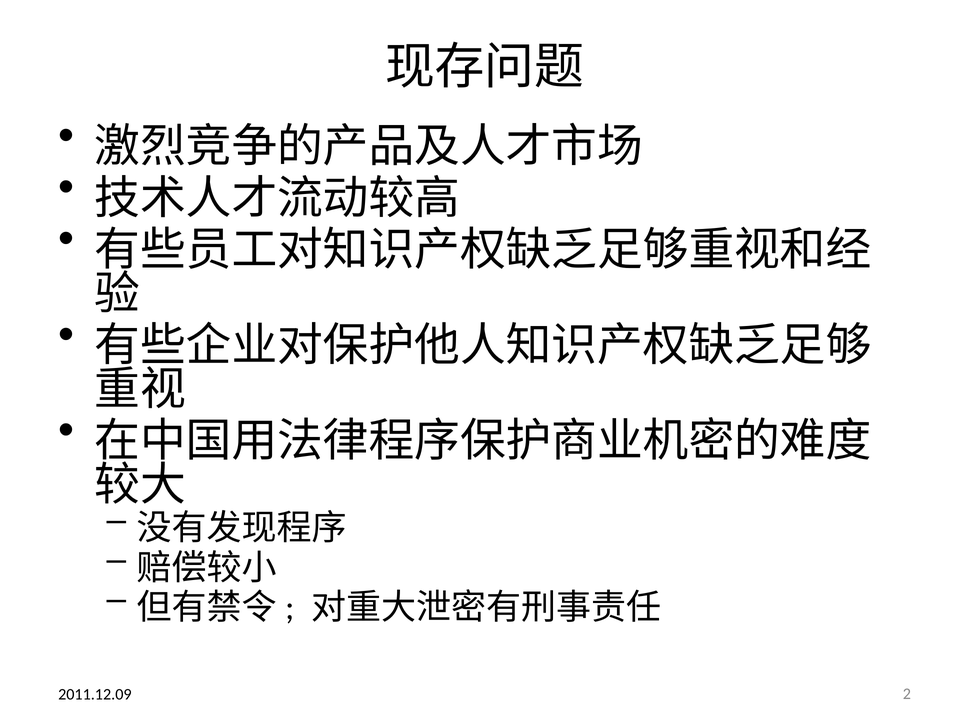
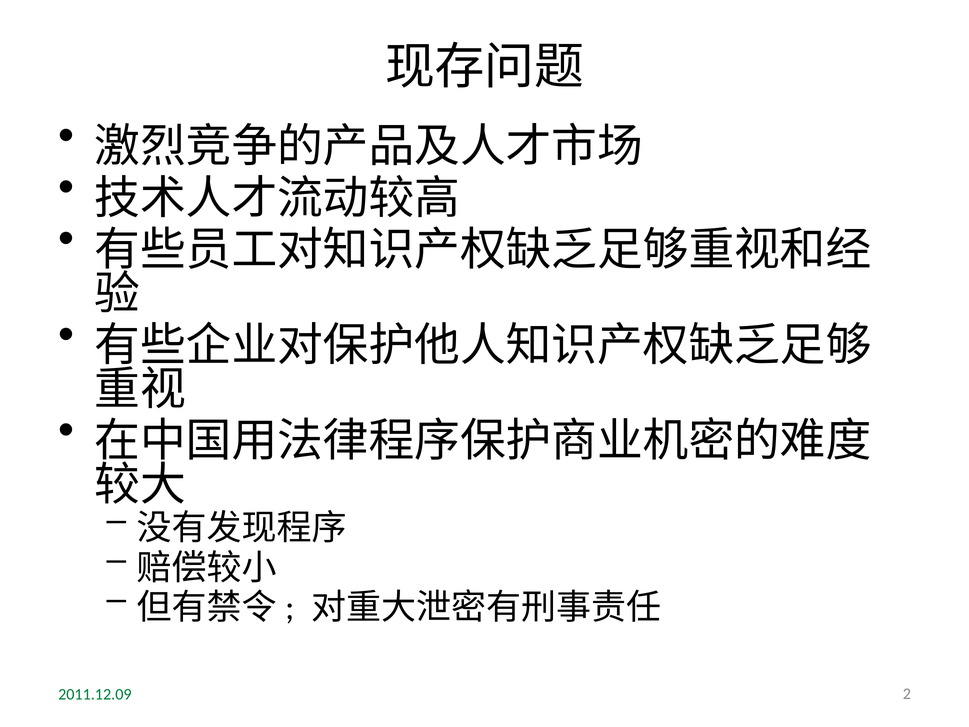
2011.12.09 colour: black -> green
